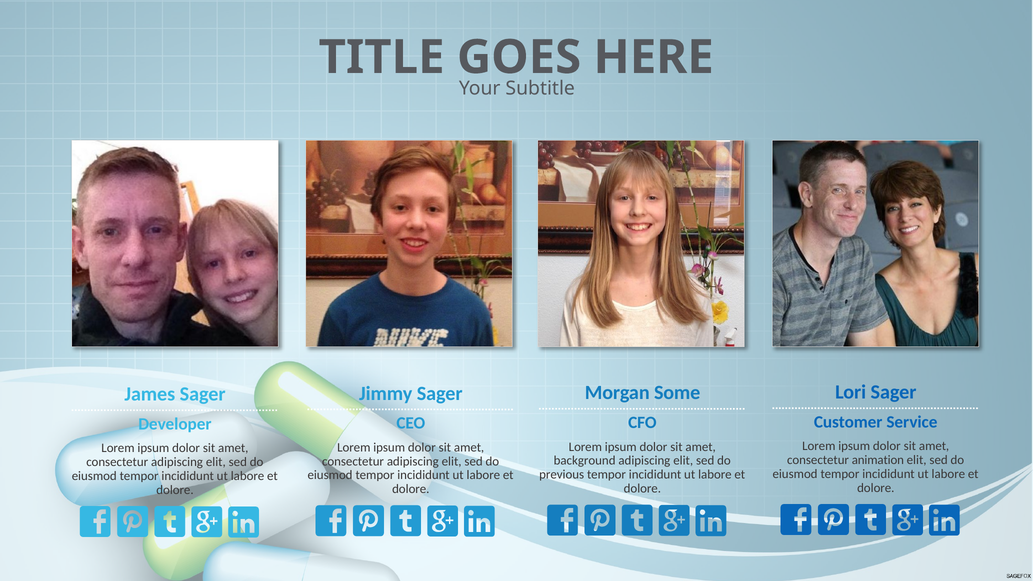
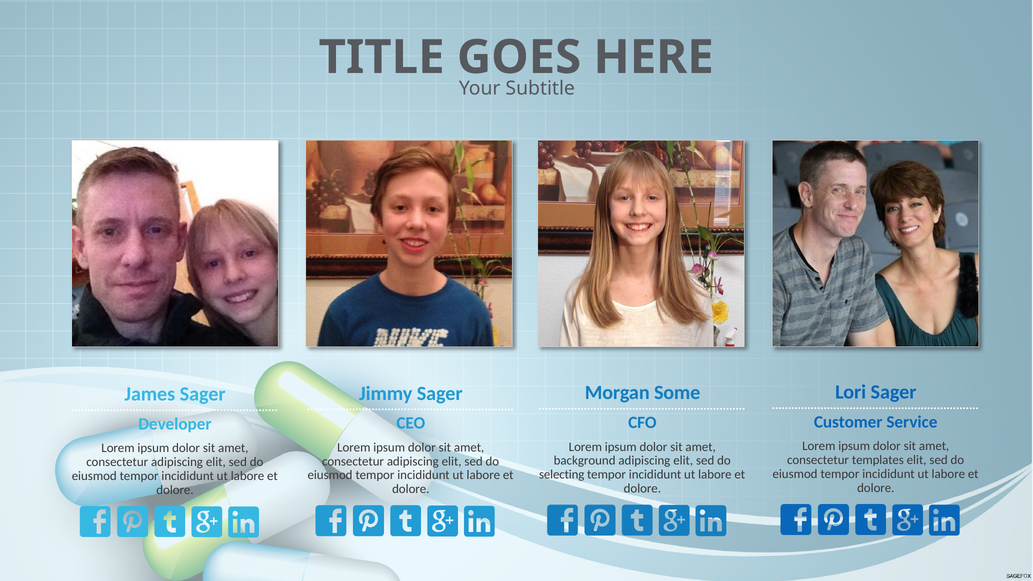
animation: animation -> templates
previous: previous -> selecting
